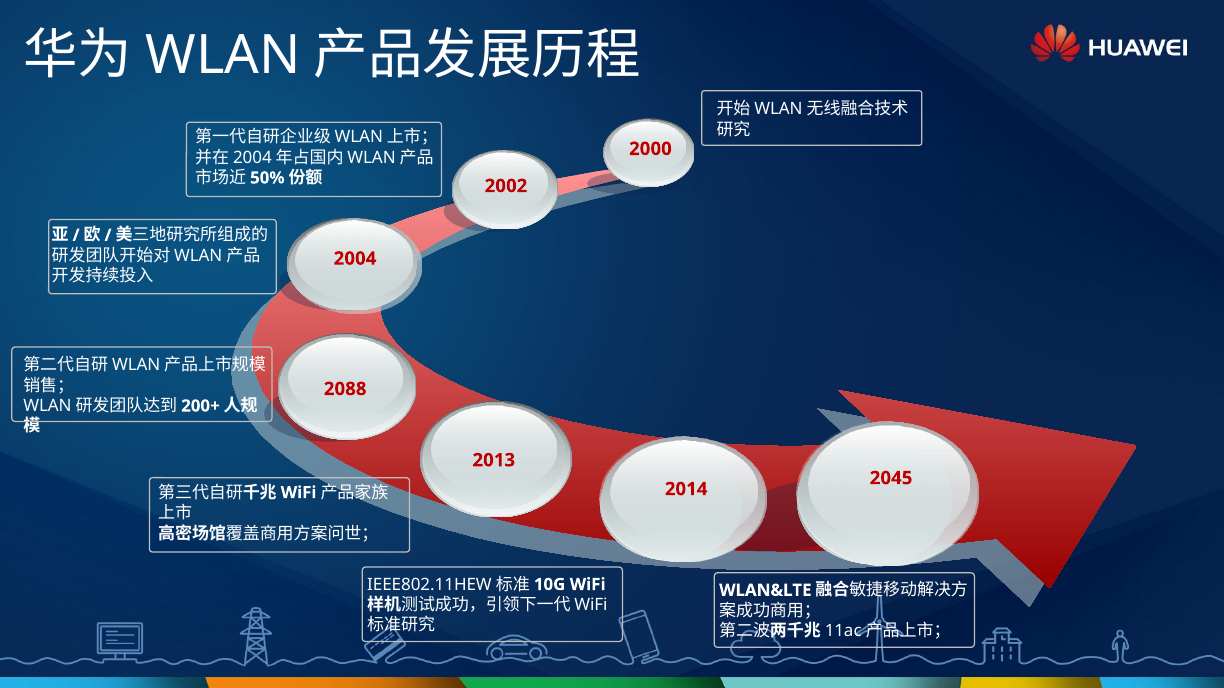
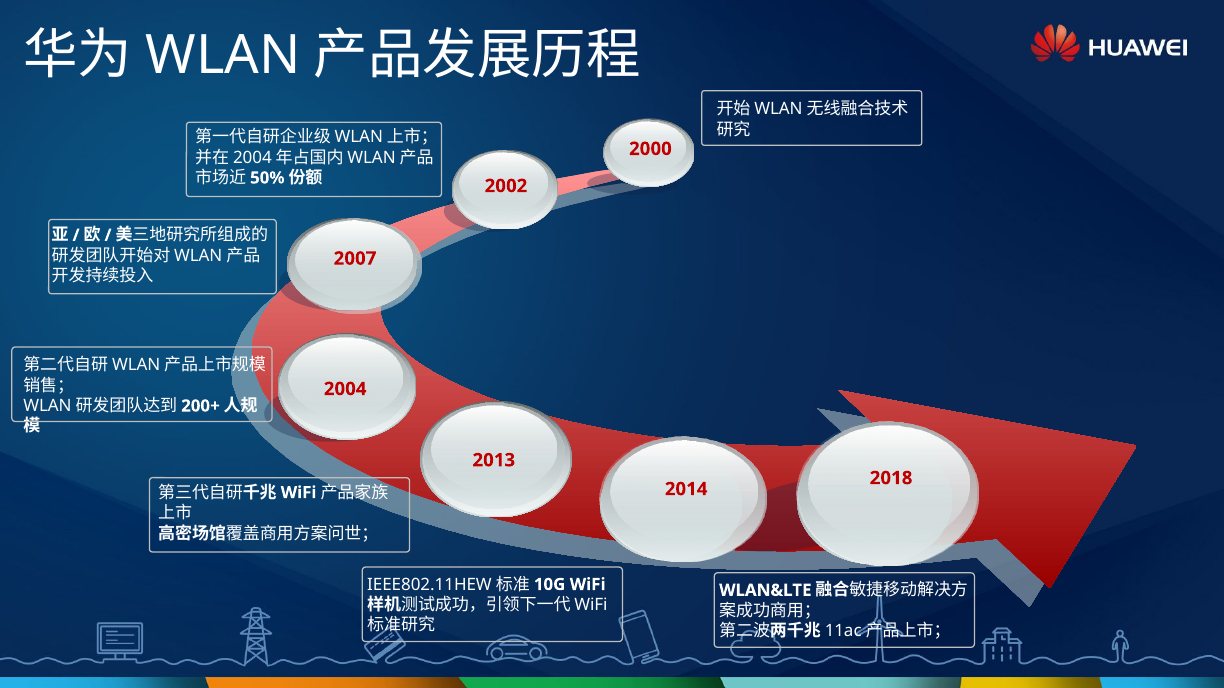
2004: 2004 -> 2007
2088: 2088 -> 2004
2045: 2045 -> 2018
